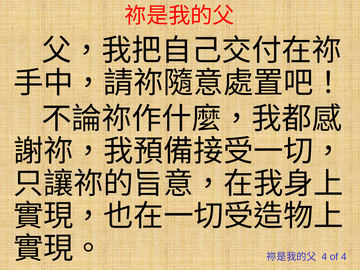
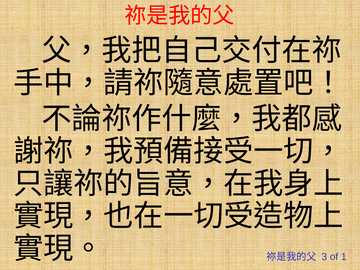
4 at (324, 257): 4 -> 3
of 4: 4 -> 1
